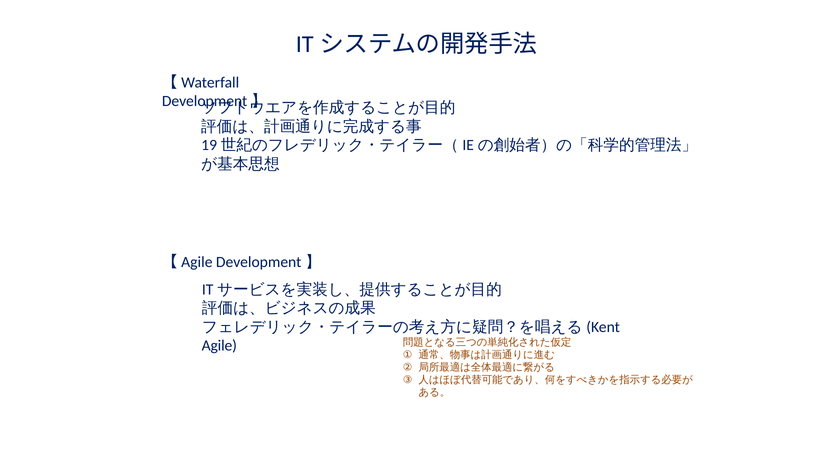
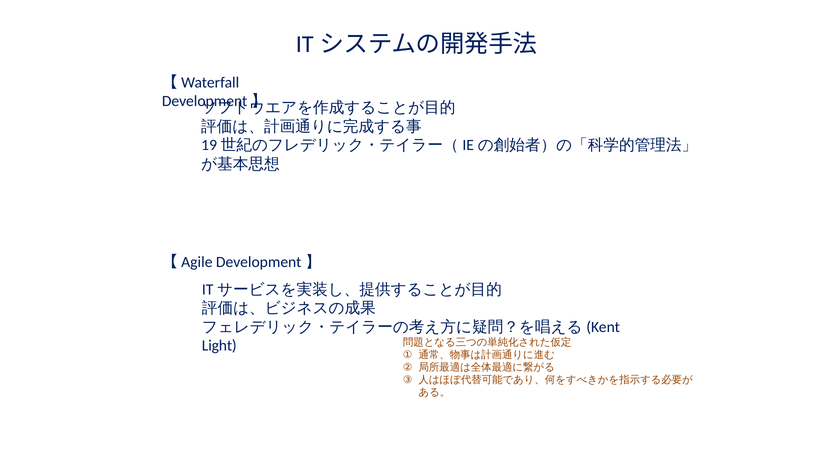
Agile: Agile -> Light
